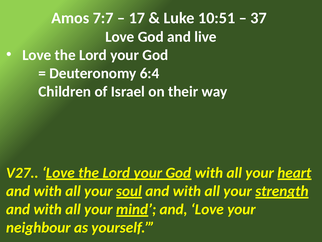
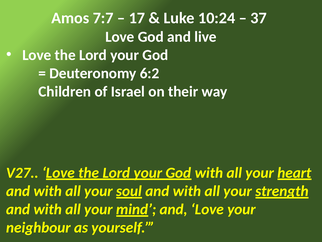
10:51: 10:51 -> 10:24
6:4: 6:4 -> 6:2
